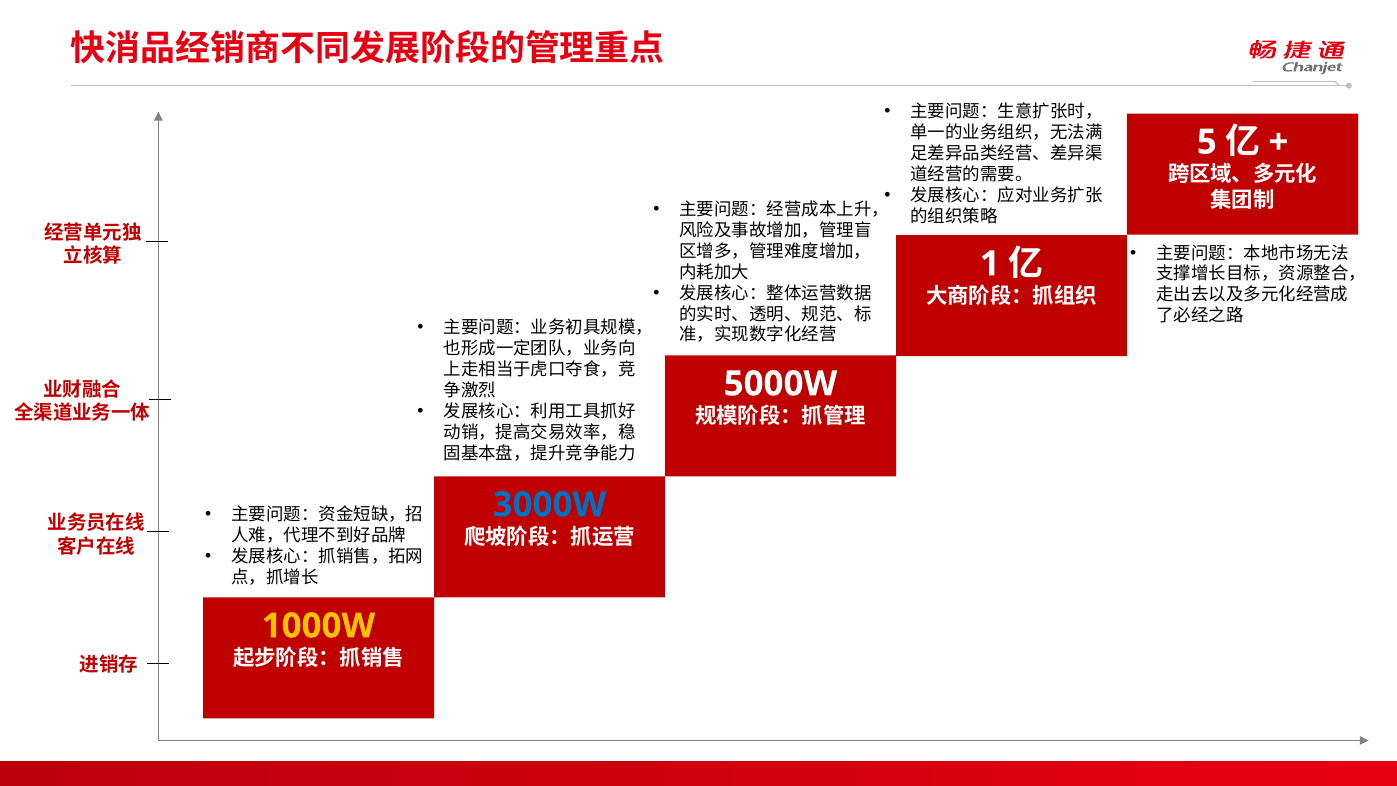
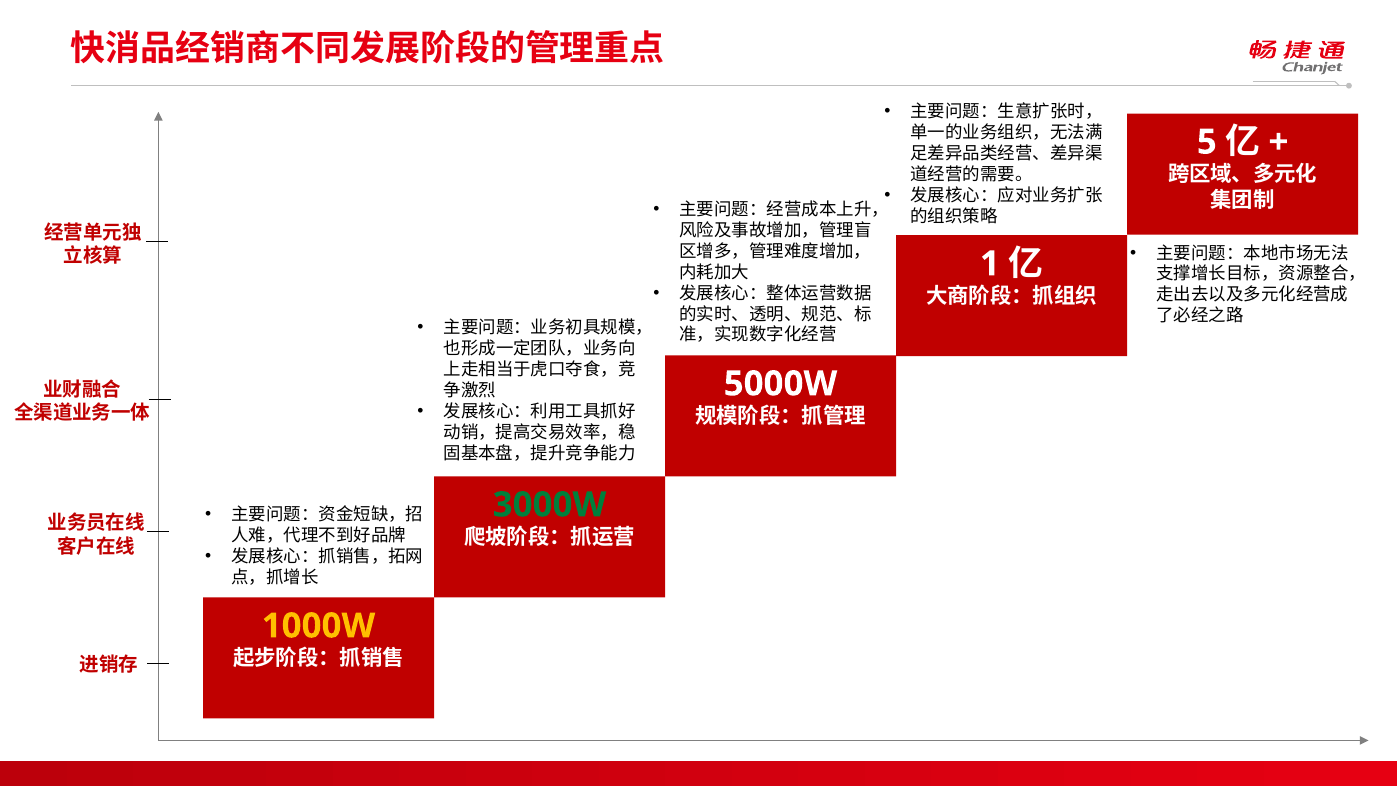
3000W colour: blue -> green
